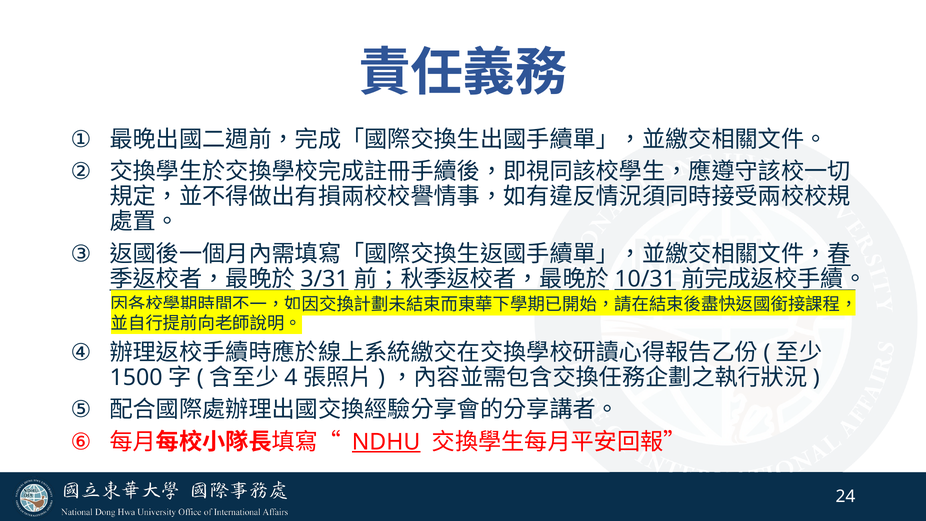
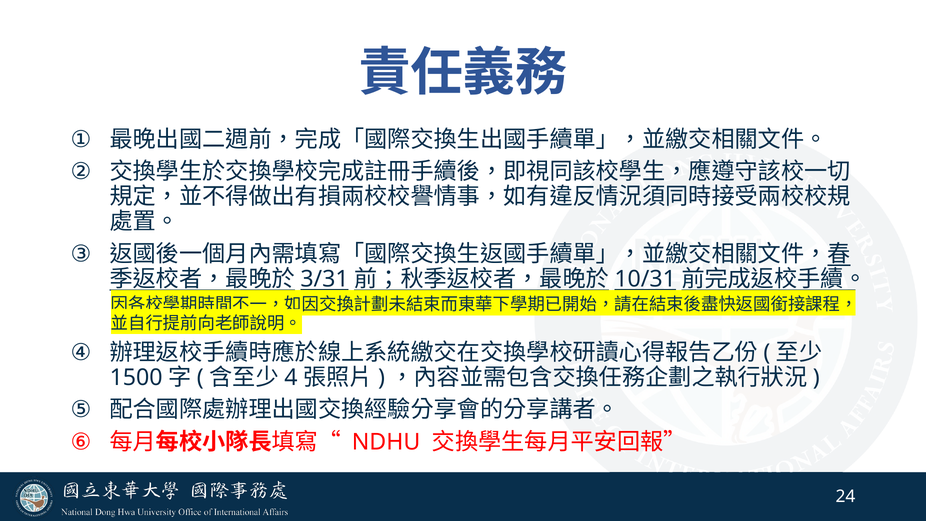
NDHU underline: present -> none
